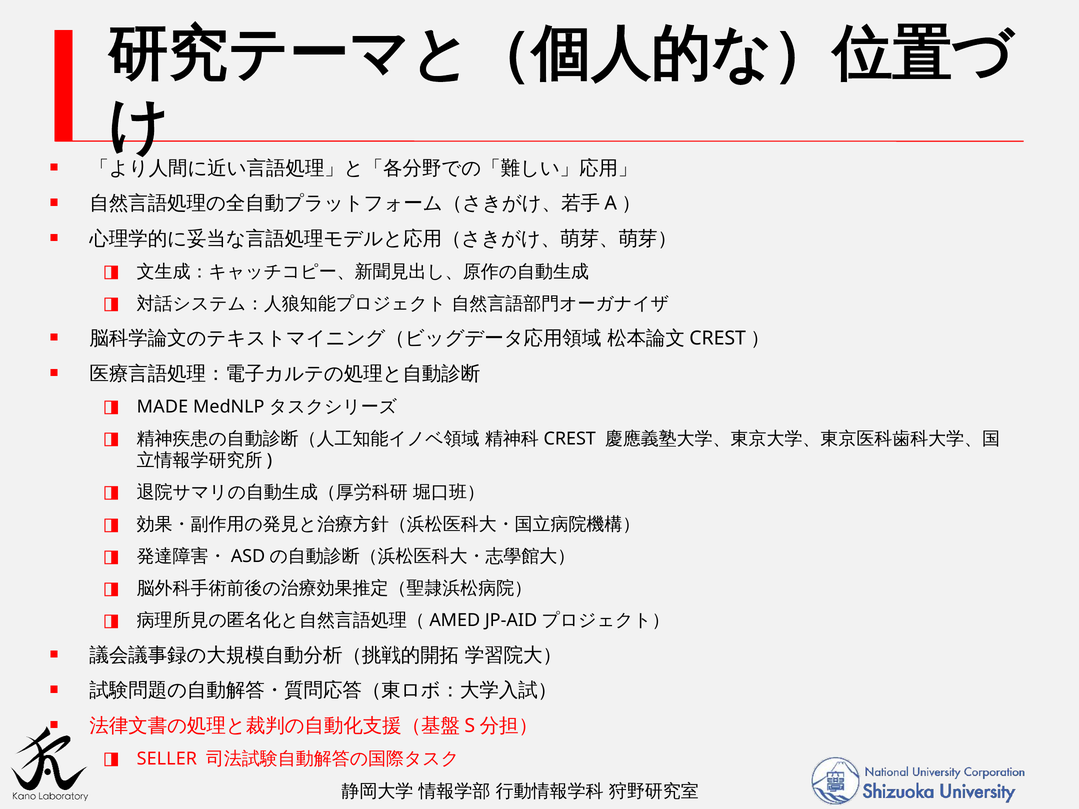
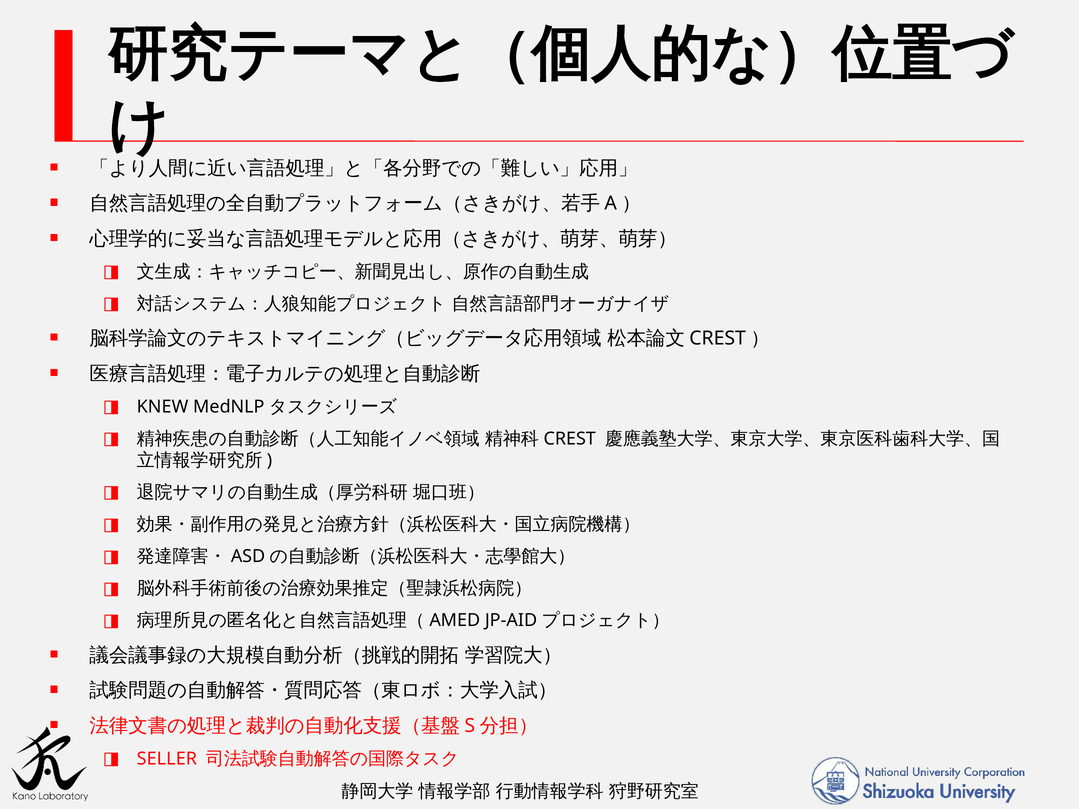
MADE: MADE -> KNEW
